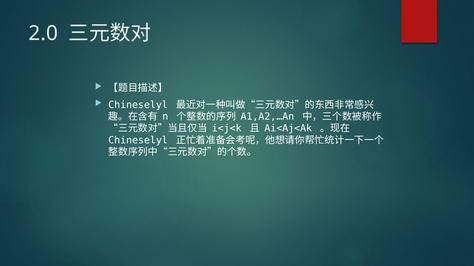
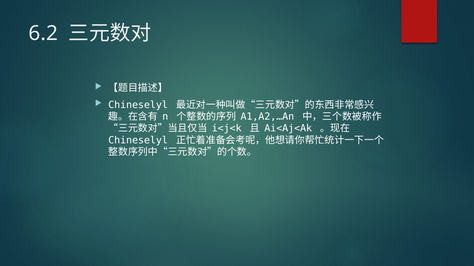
2.0: 2.0 -> 6.2
